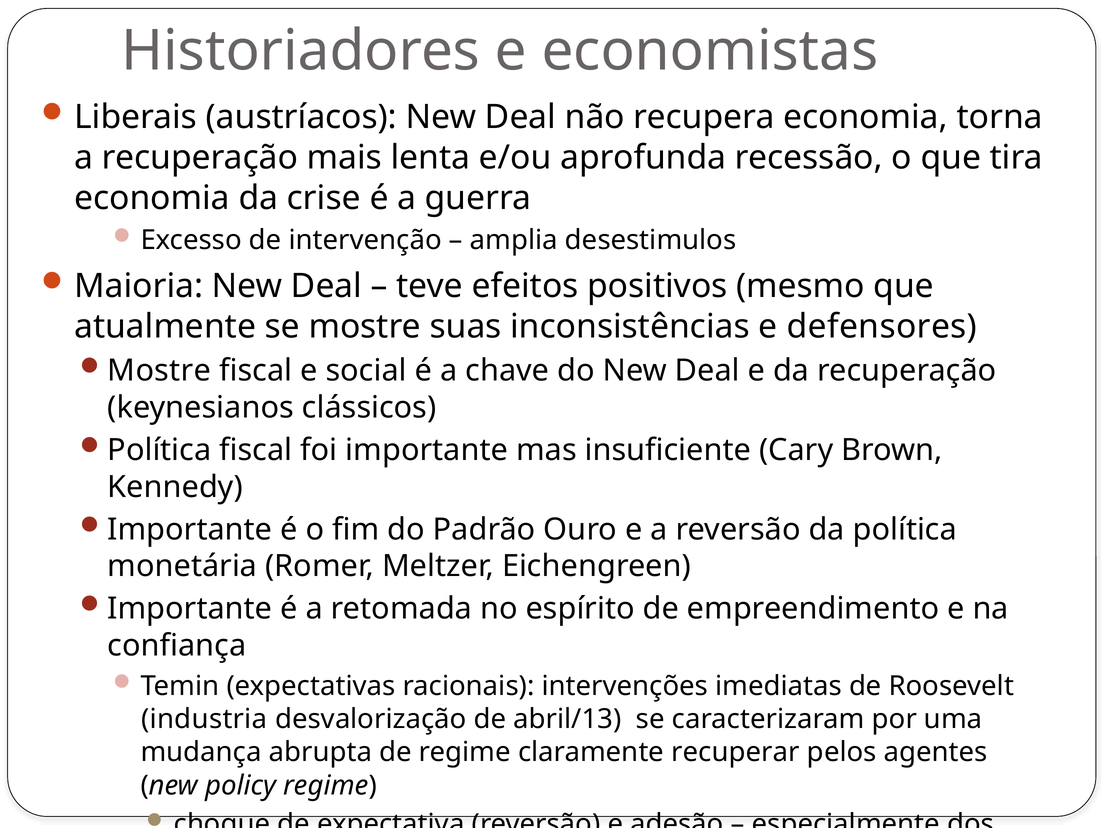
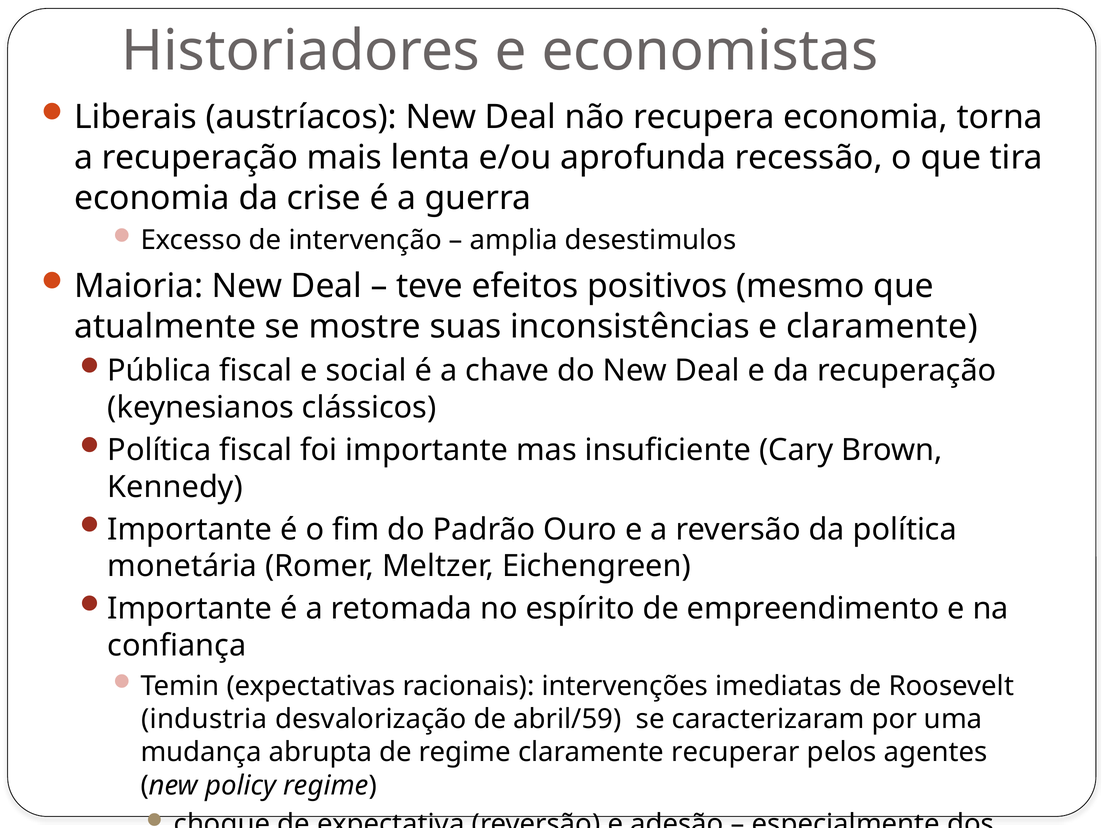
e defensores: defensores -> claramente
Mostre at (159, 371): Mostre -> Pública
abril/13: abril/13 -> abril/59
